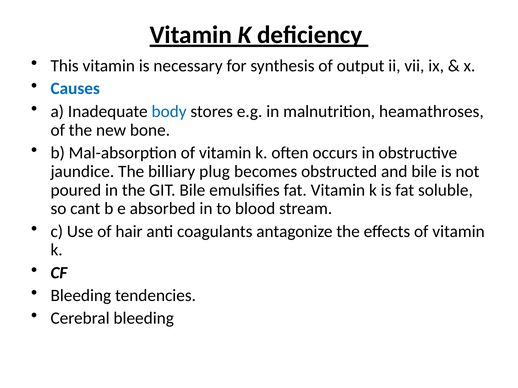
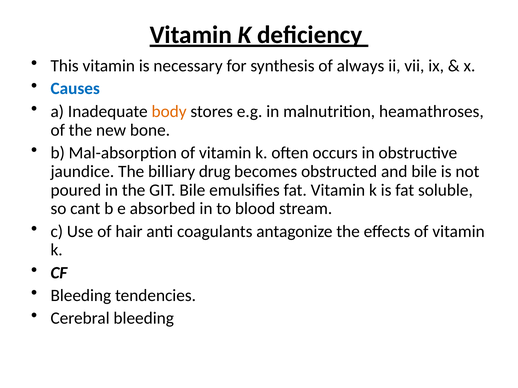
output: output -> always
body colour: blue -> orange
plug: plug -> drug
